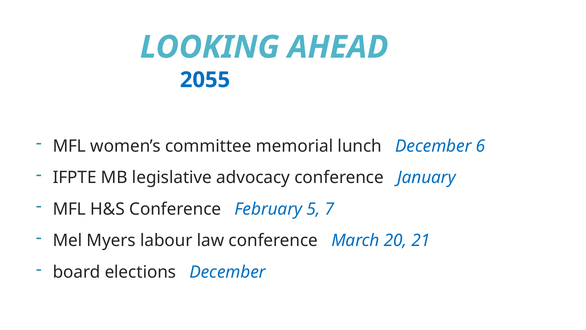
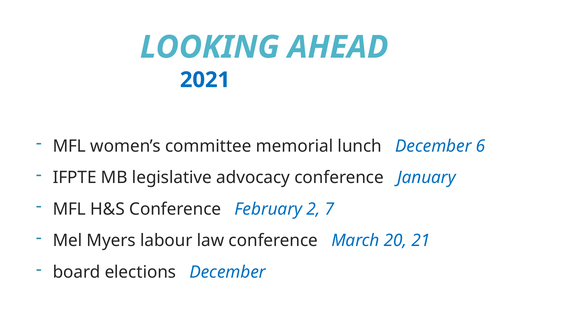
2055: 2055 -> 2021
5: 5 -> 2
